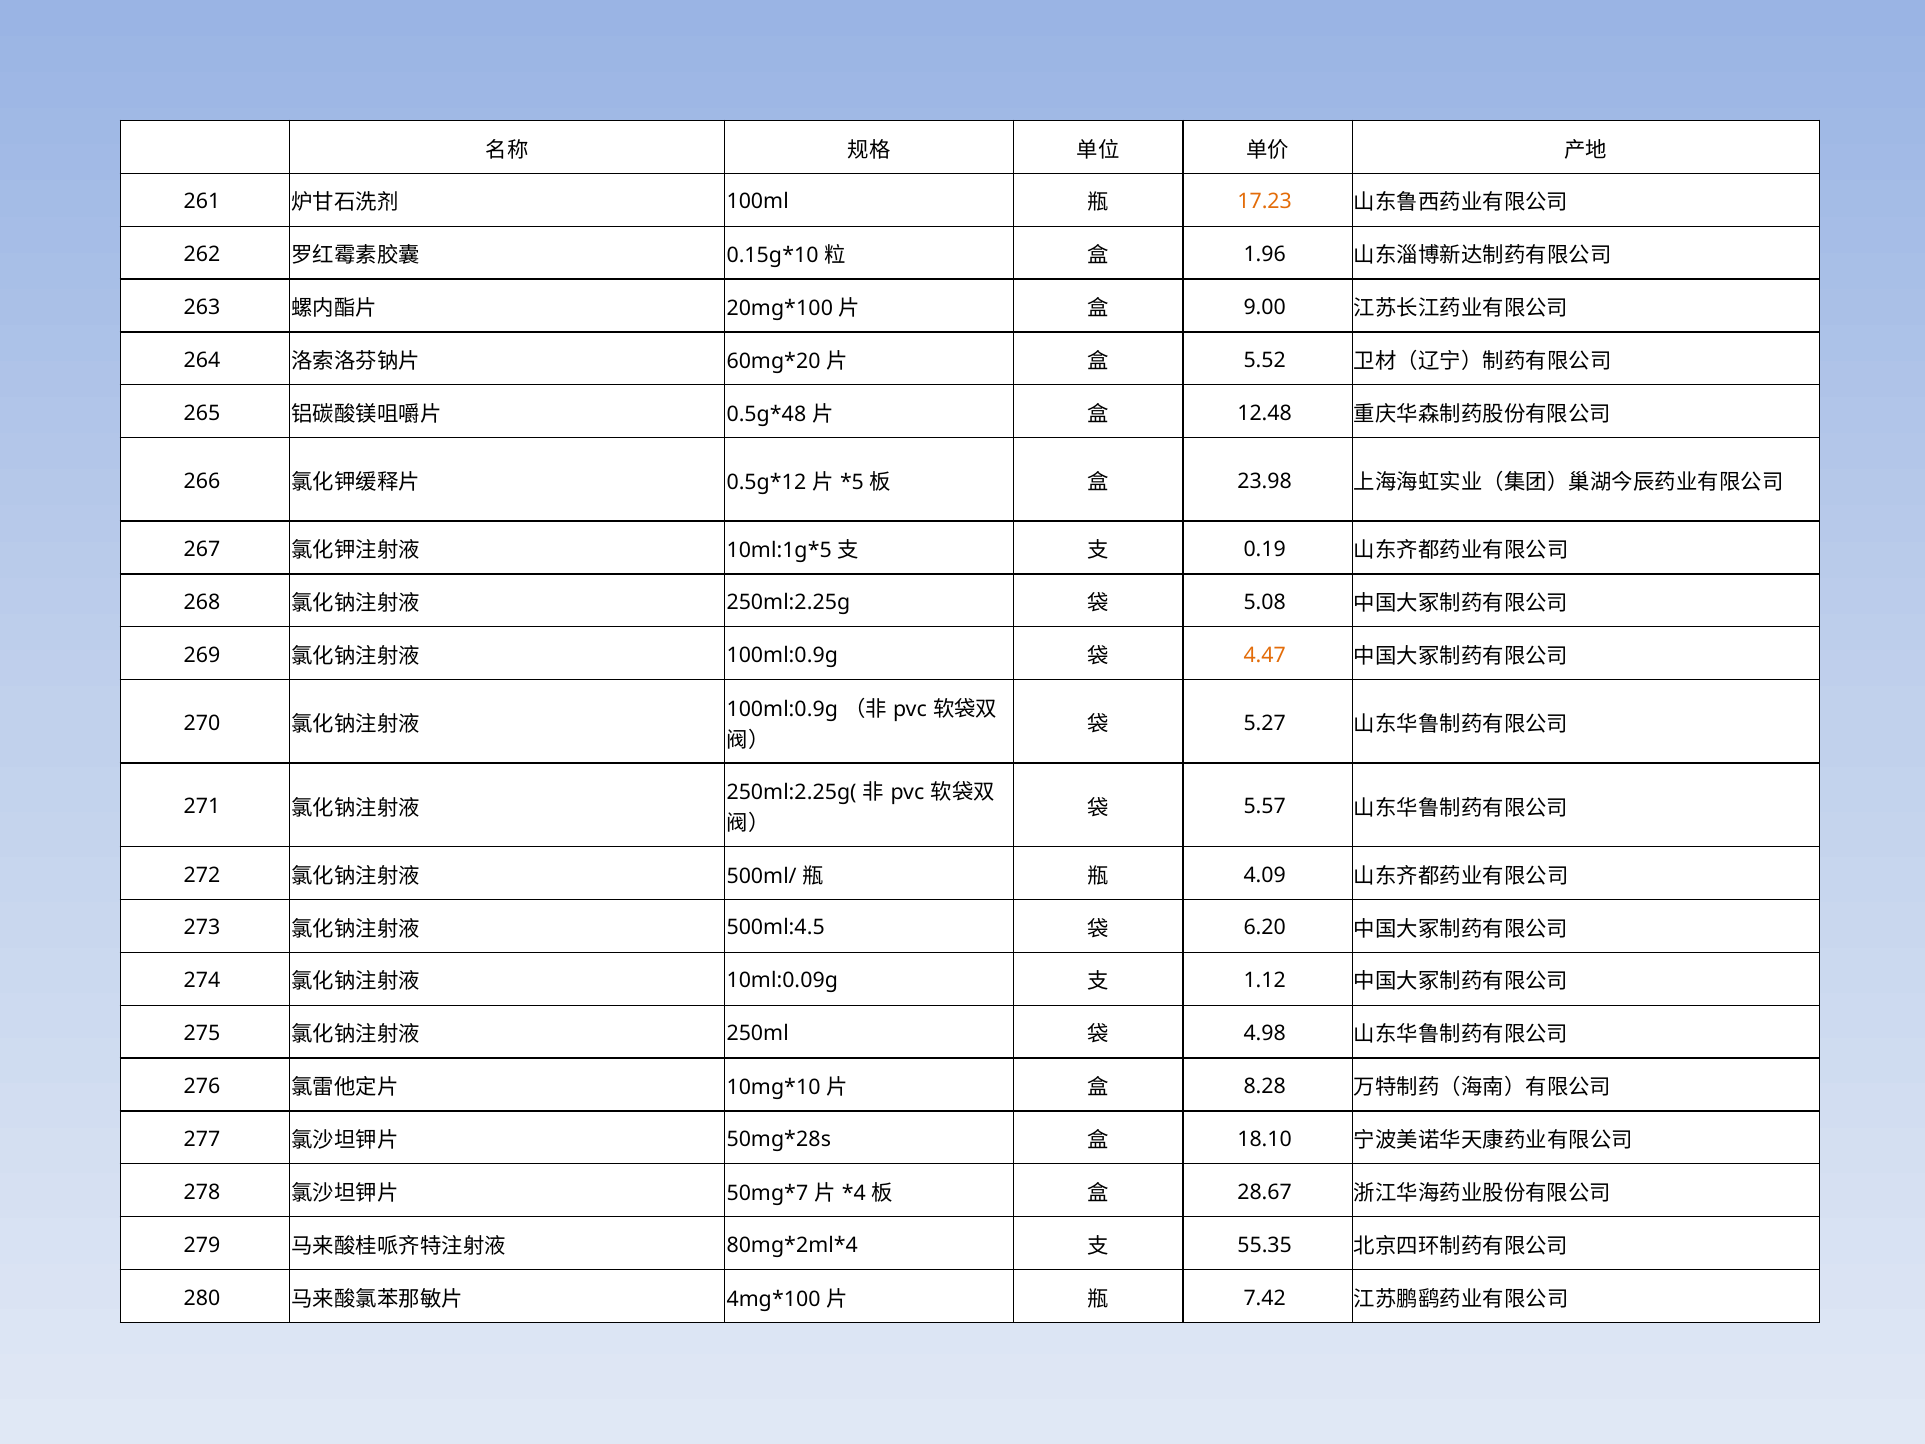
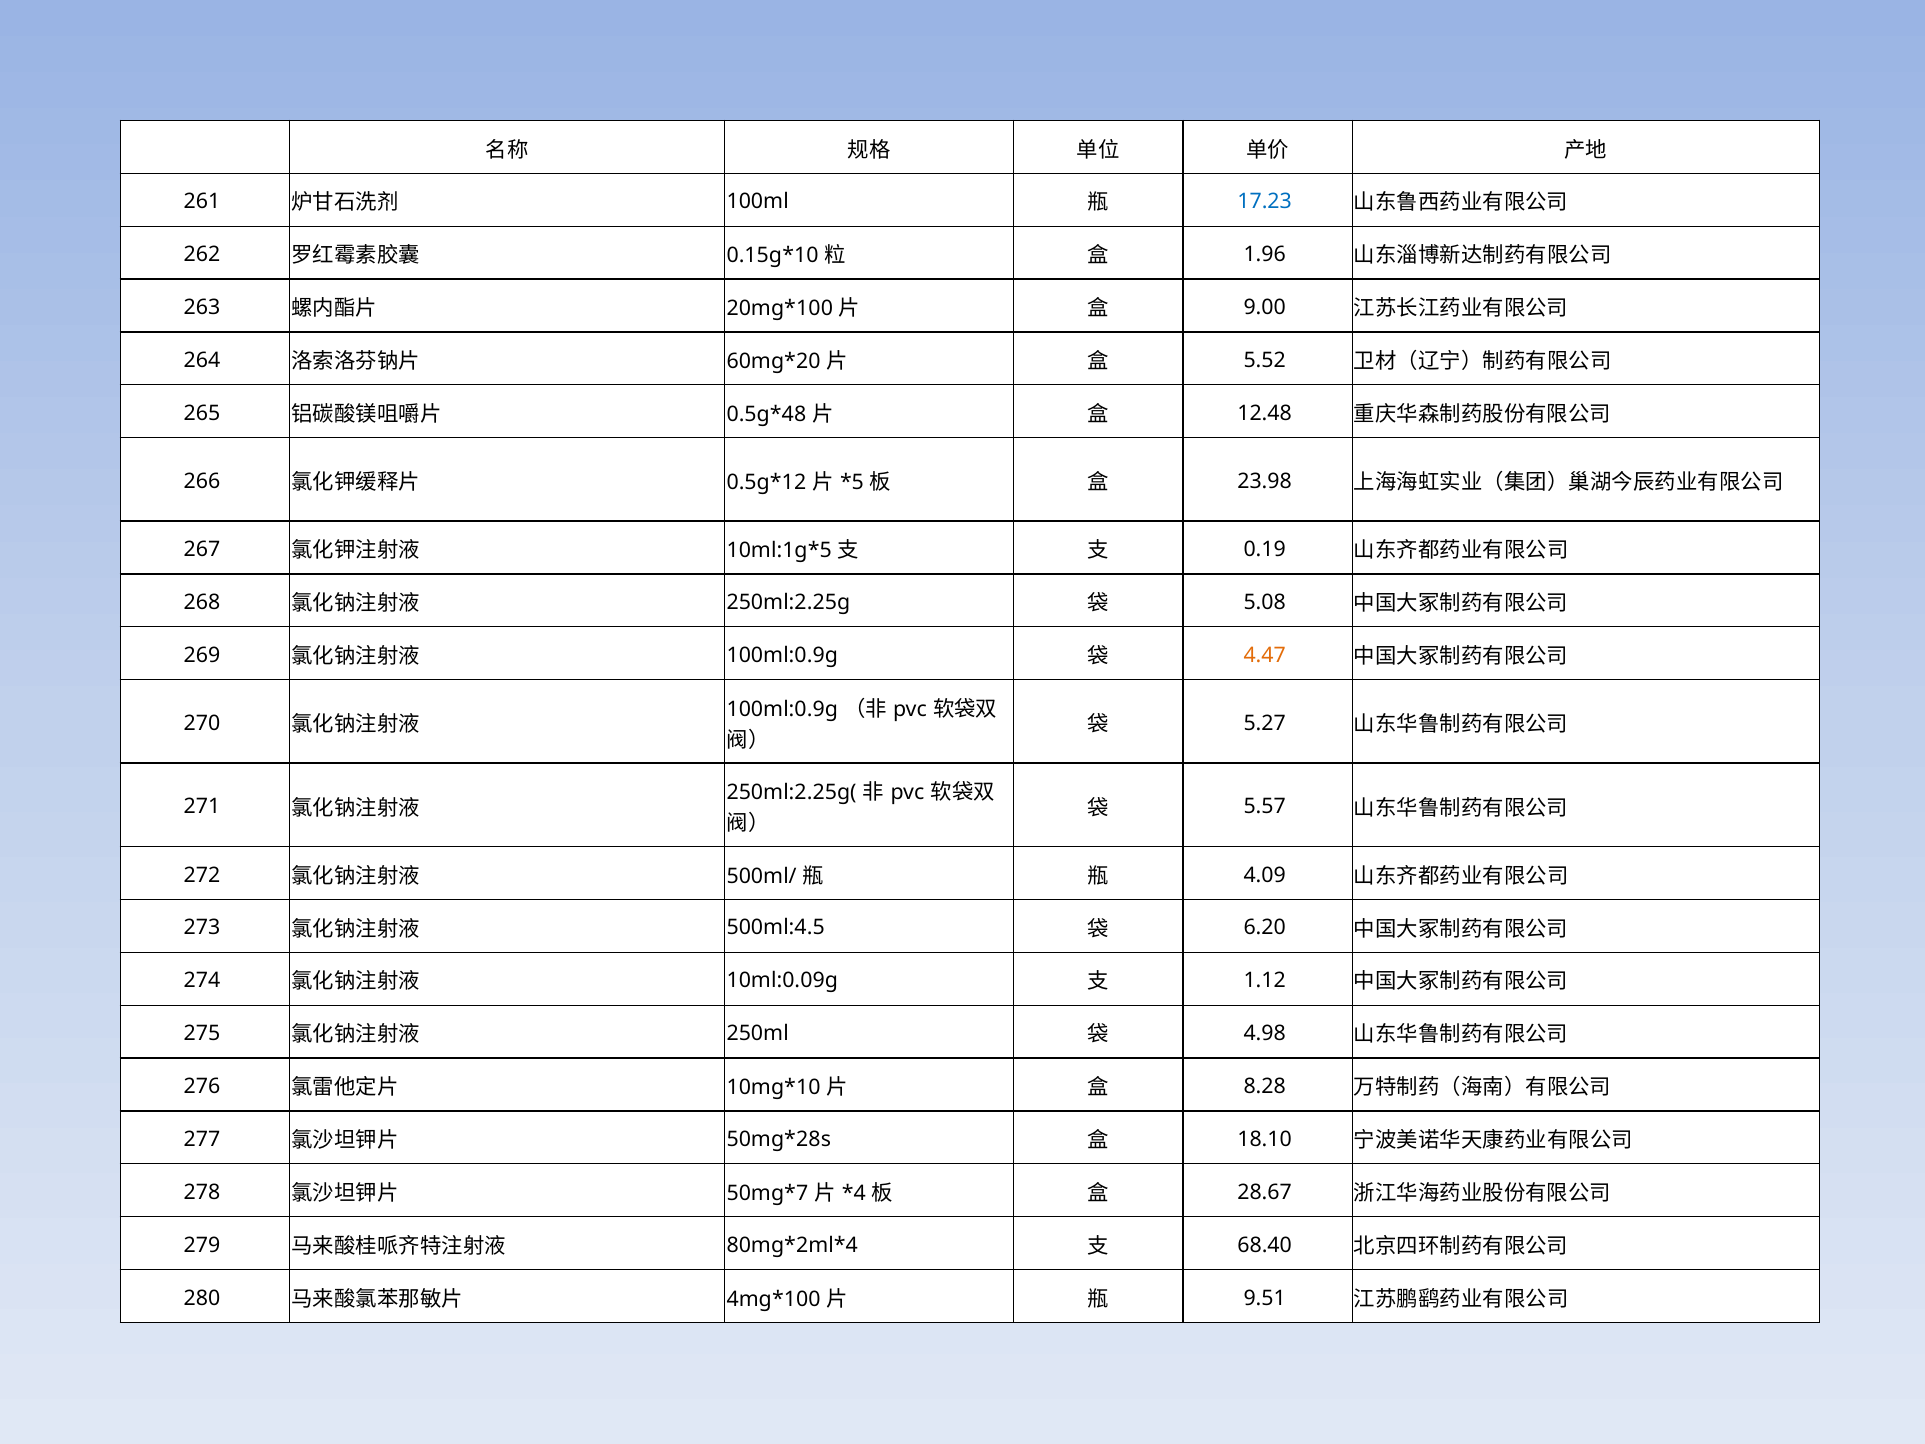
17.23 colour: orange -> blue
55.35: 55.35 -> 68.40
7.42: 7.42 -> 9.51
